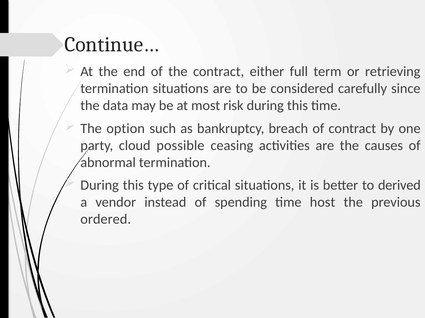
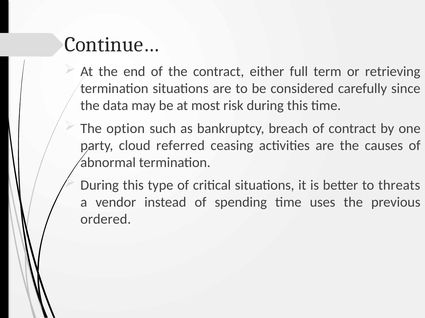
possible: possible -> referred
derived: derived -> threats
host: host -> uses
